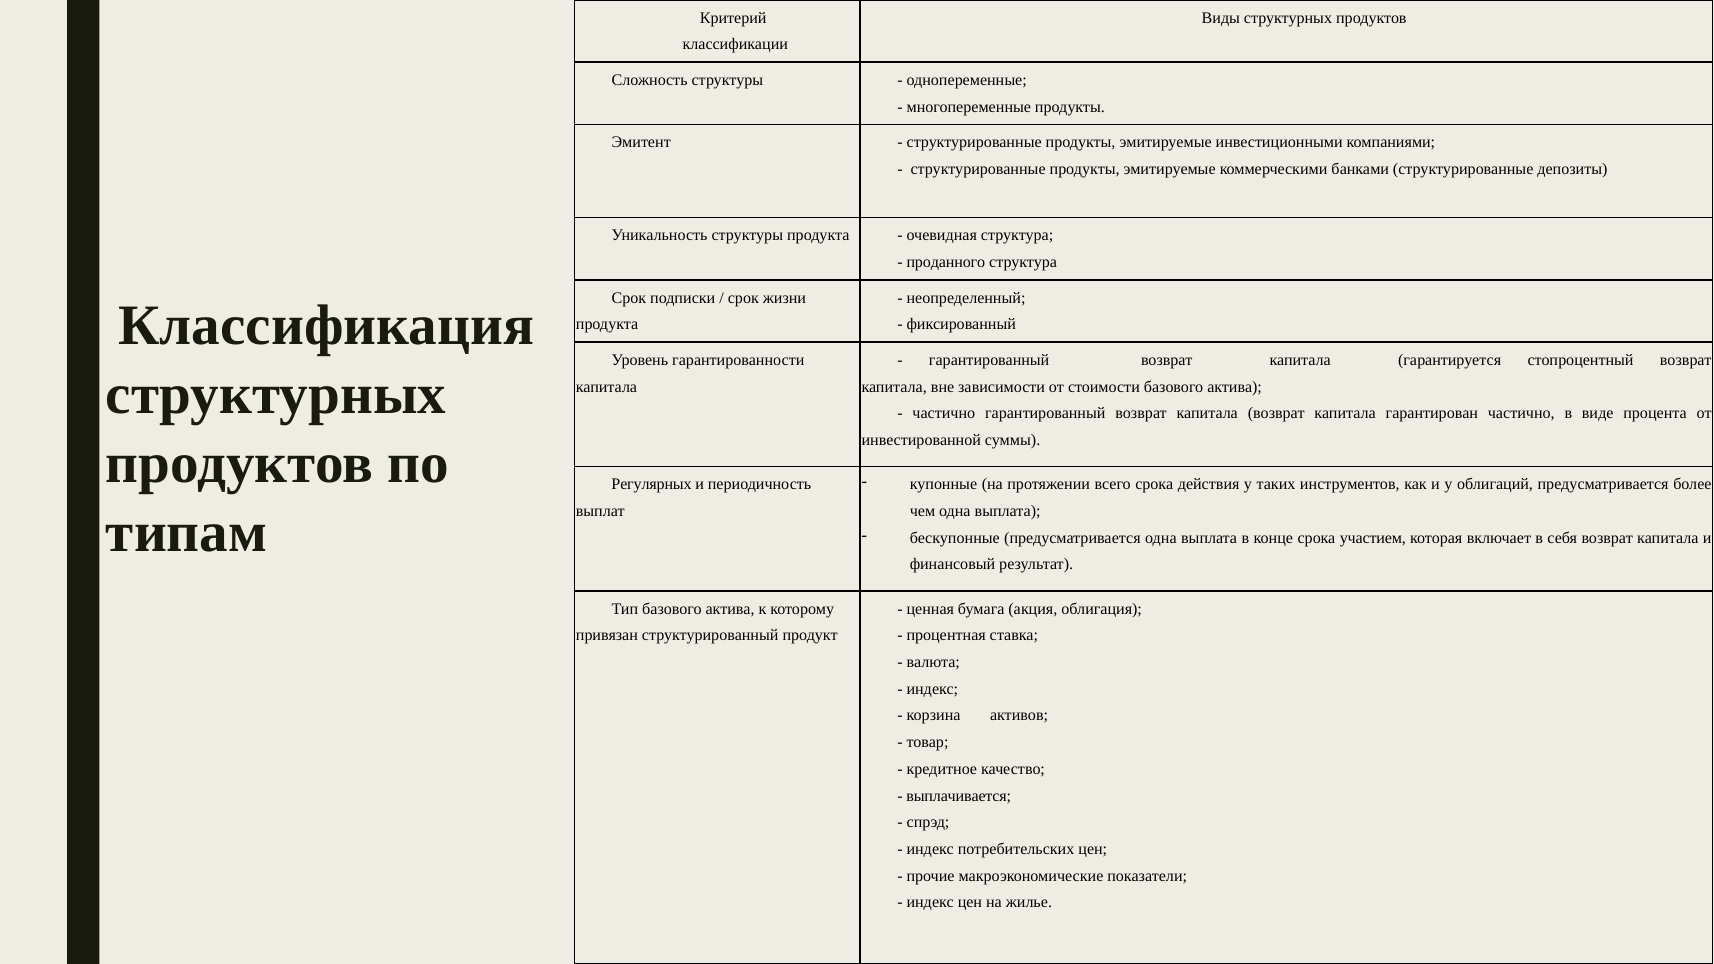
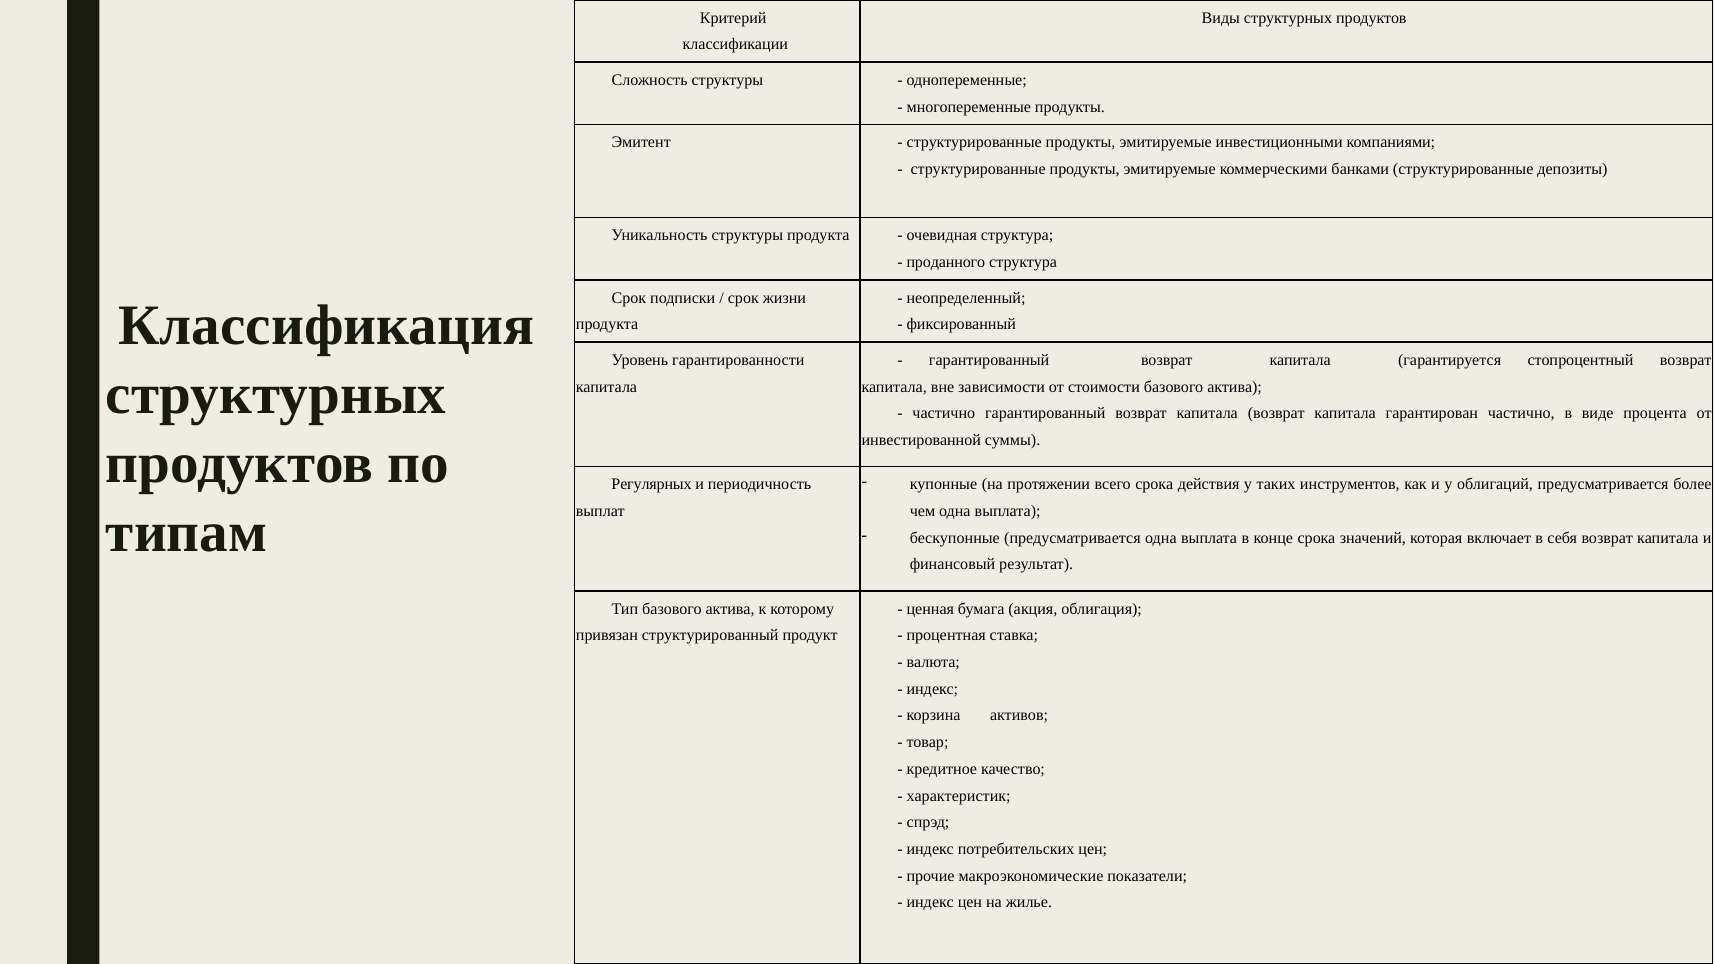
участием: участием -> значений
выплачивается: выплачивается -> характеристик
